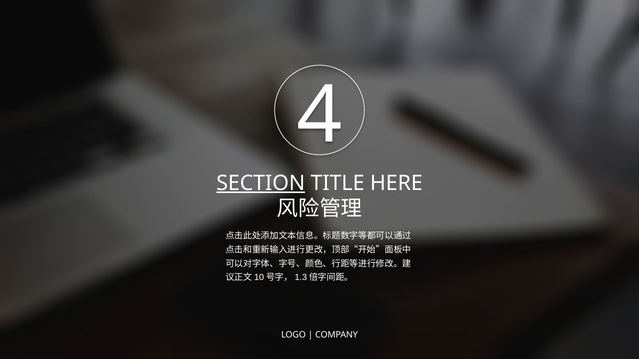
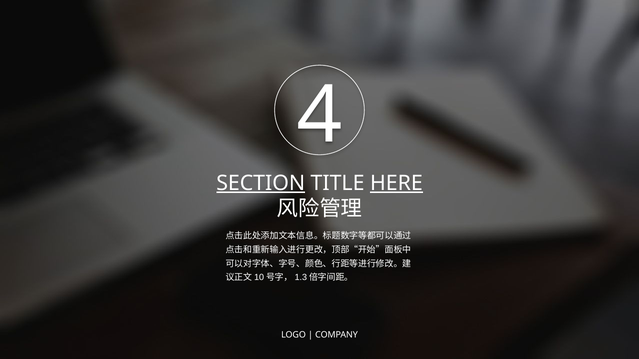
HERE underline: none -> present
